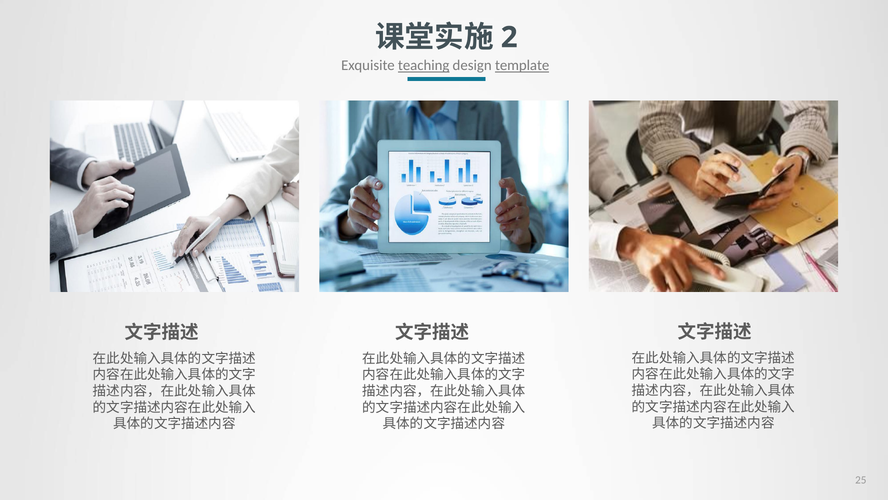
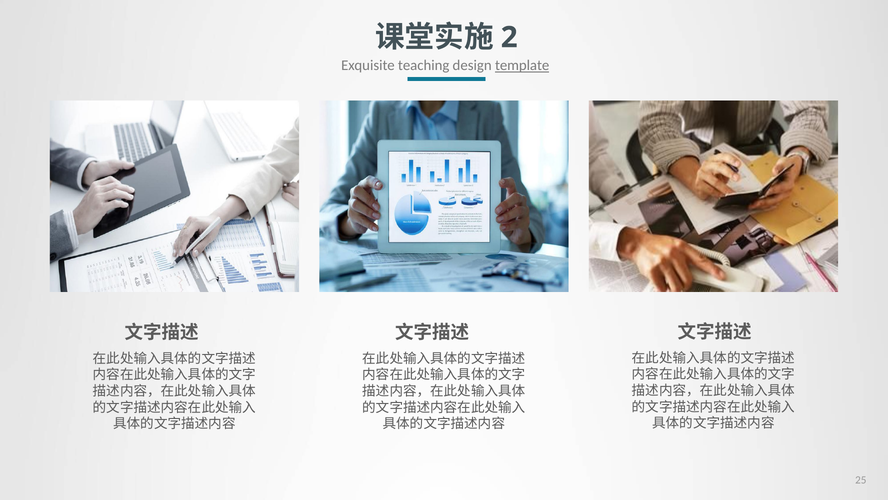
teaching underline: present -> none
